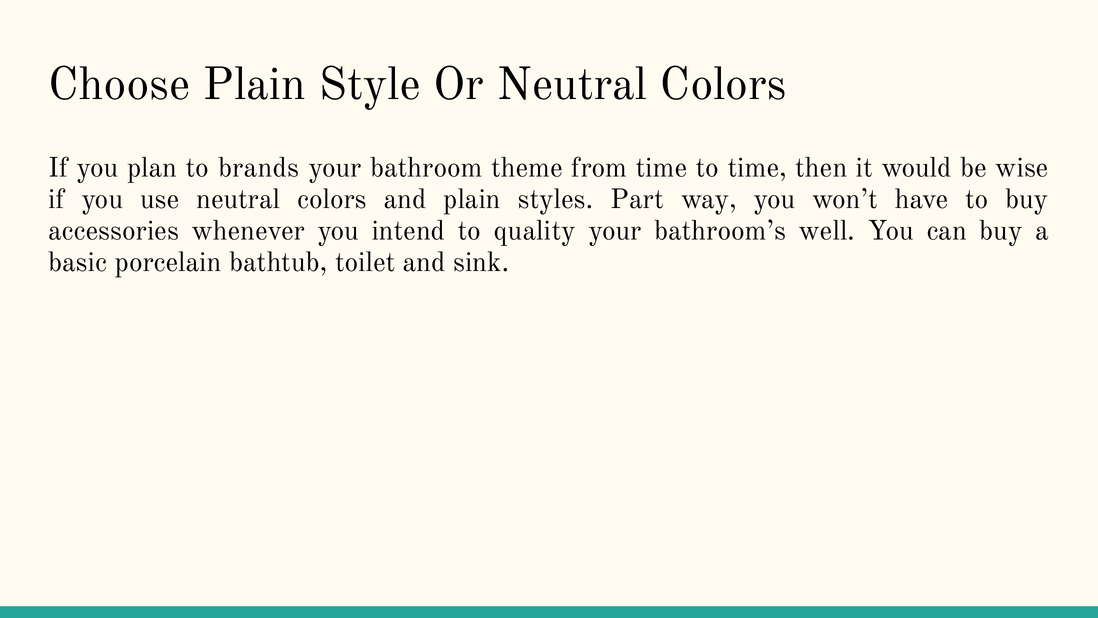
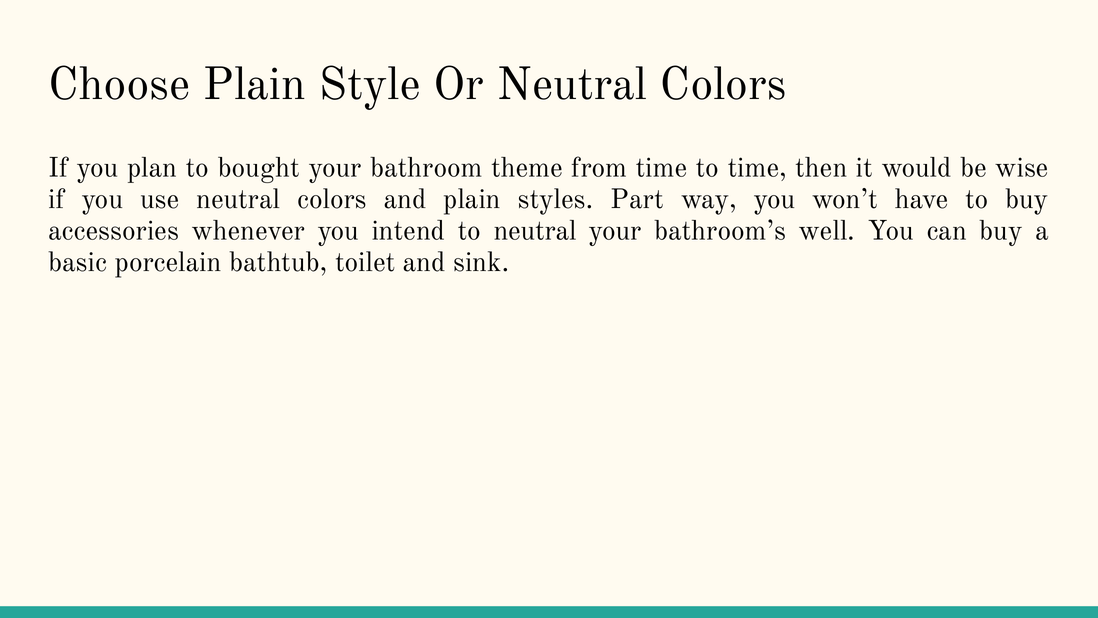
brands: brands -> bought
to quality: quality -> neutral
